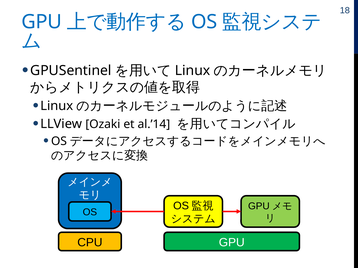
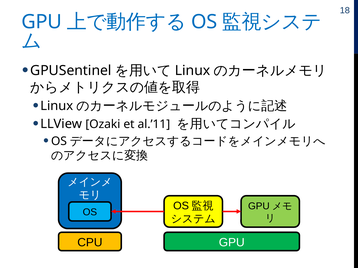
al.’14: al.’14 -> al.’11
